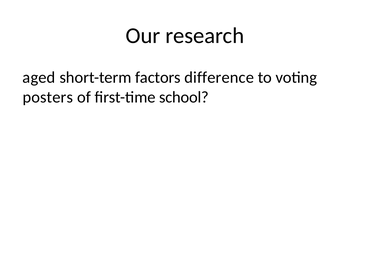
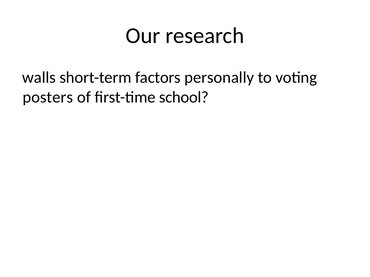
aged: aged -> walls
difference: difference -> personally
